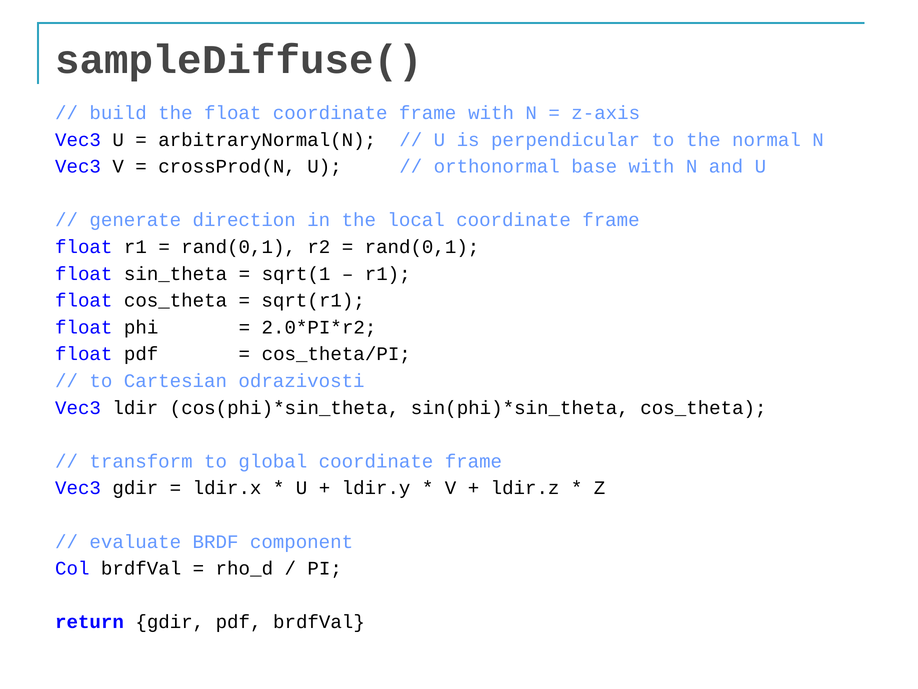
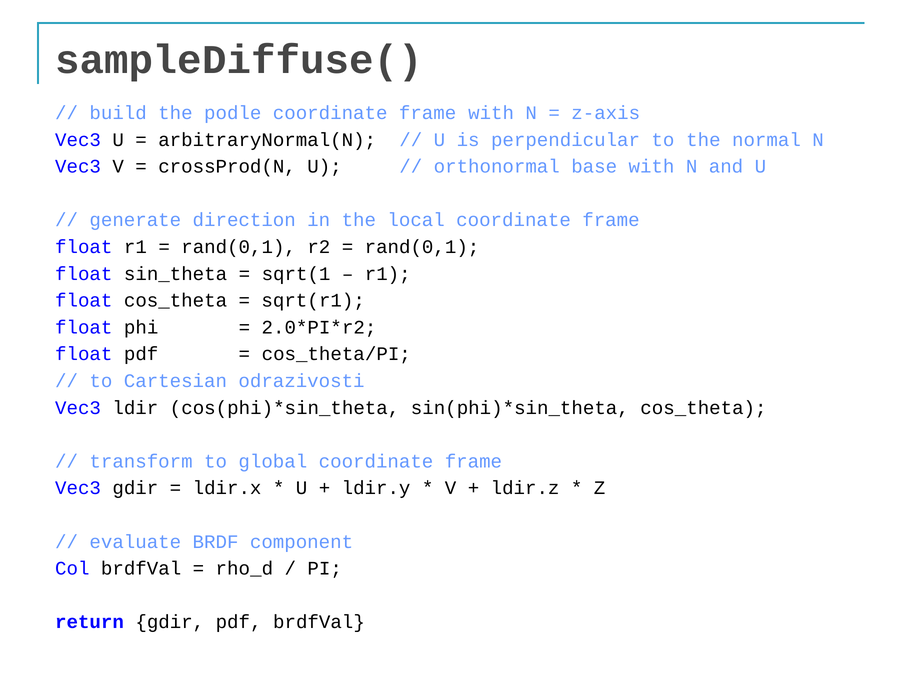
the float: float -> podle
